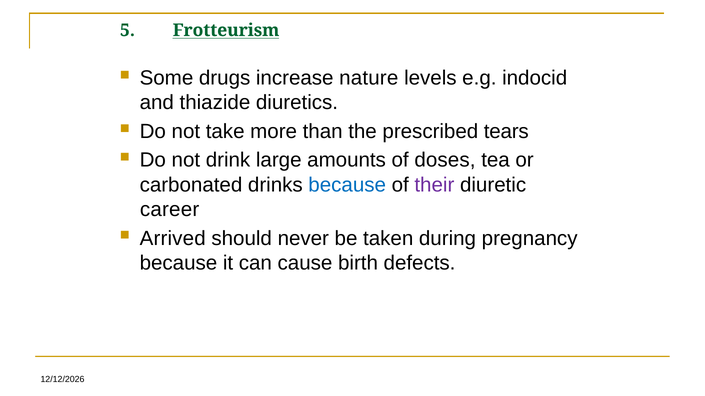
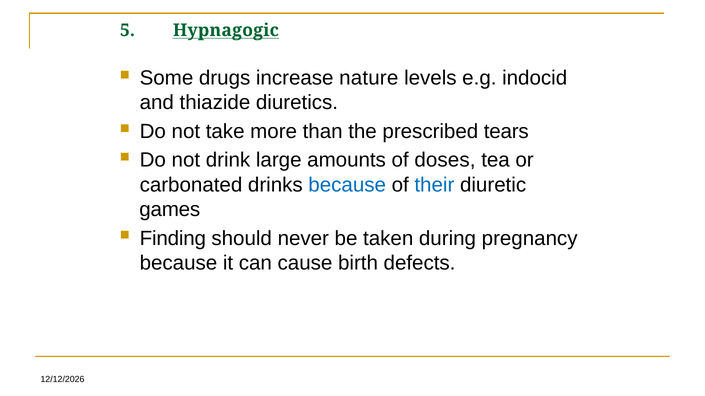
Frotteurism: Frotteurism -> Hypnagogic
their colour: purple -> blue
career: career -> games
Arrived: Arrived -> Finding
